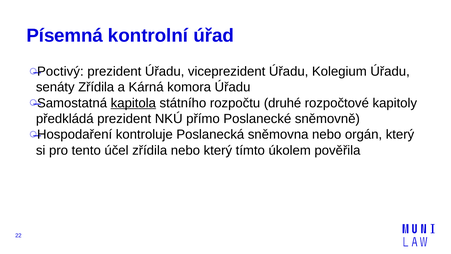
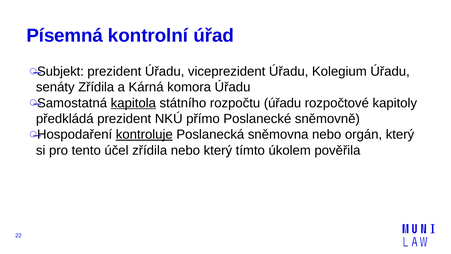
Poctivý: Poctivý -> Subjekt
rozpočtu druhé: druhé -> úřadu
kontroluje underline: none -> present
